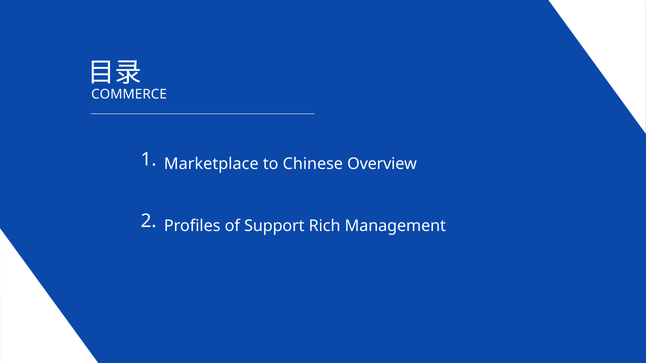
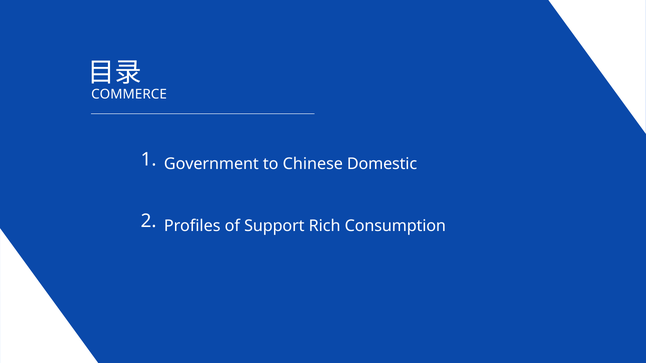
Marketplace: Marketplace -> Government
Overview: Overview -> Domestic
Management: Management -> Consumption
